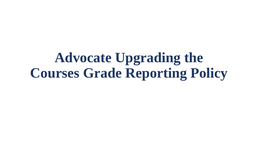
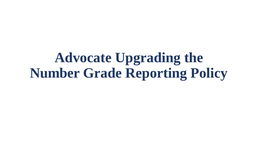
Courses: Courses -> Number
